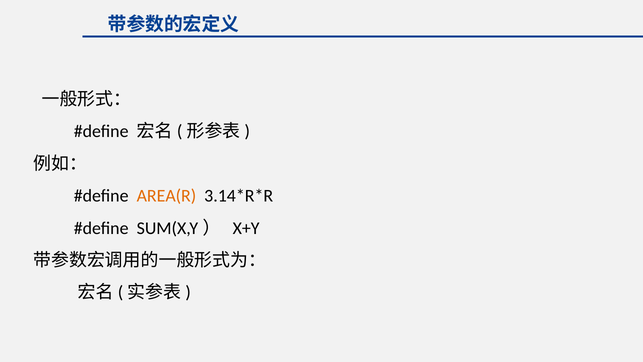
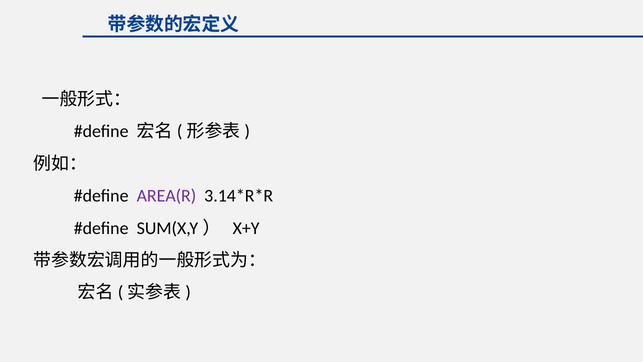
AREA(R colour: orange -> purple
